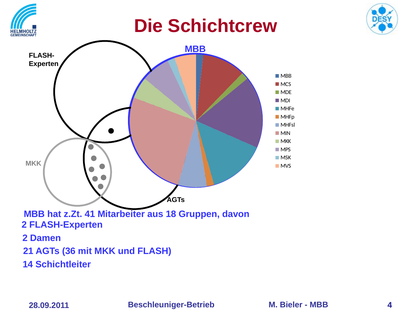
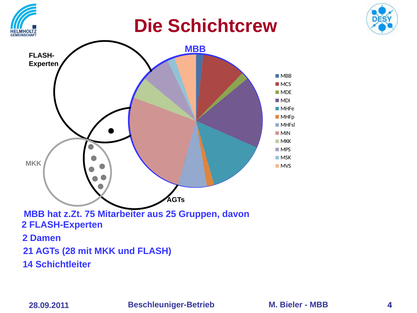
41: 41 -> 75
18: 18 -> 25
36: 36 -> 28
